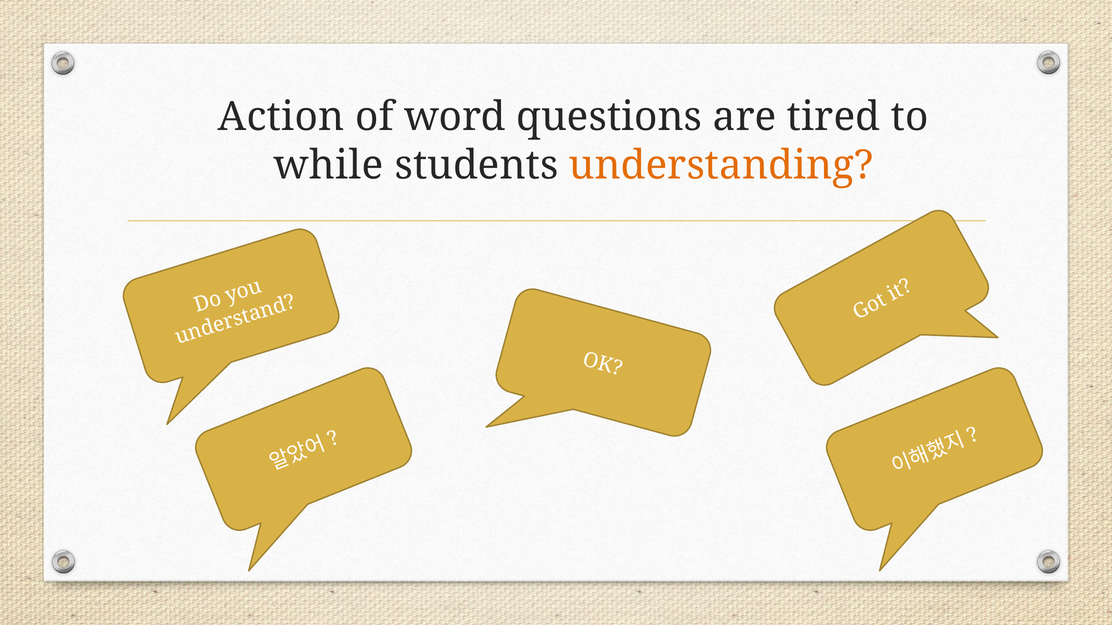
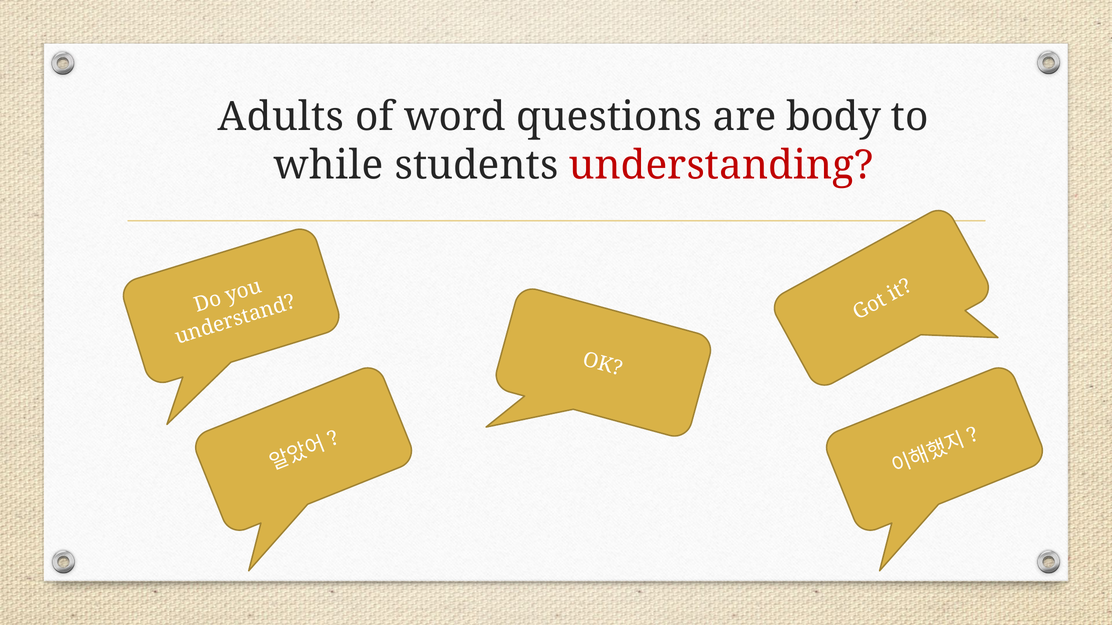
Action: Action -> Adults
tired: tired -> body
understanding colour: orange -> red
